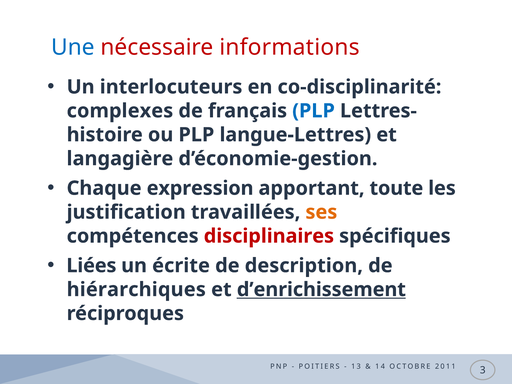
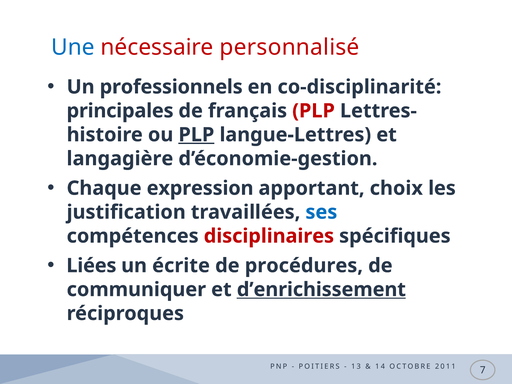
informations: informations -> personnalisé
interlocuteurs: interlocuteurs -> professionnels
complexes: complexes -> principales
PLP at (314, 111) colour: blue -> red
PLP at (196, 135) underline: none -> present
toute: toute -> choix
ses colour: orange -> blue
description: description -> procédures
hiérarchiques: hiérarchiques -> communiquer
3: 3 -> 7
